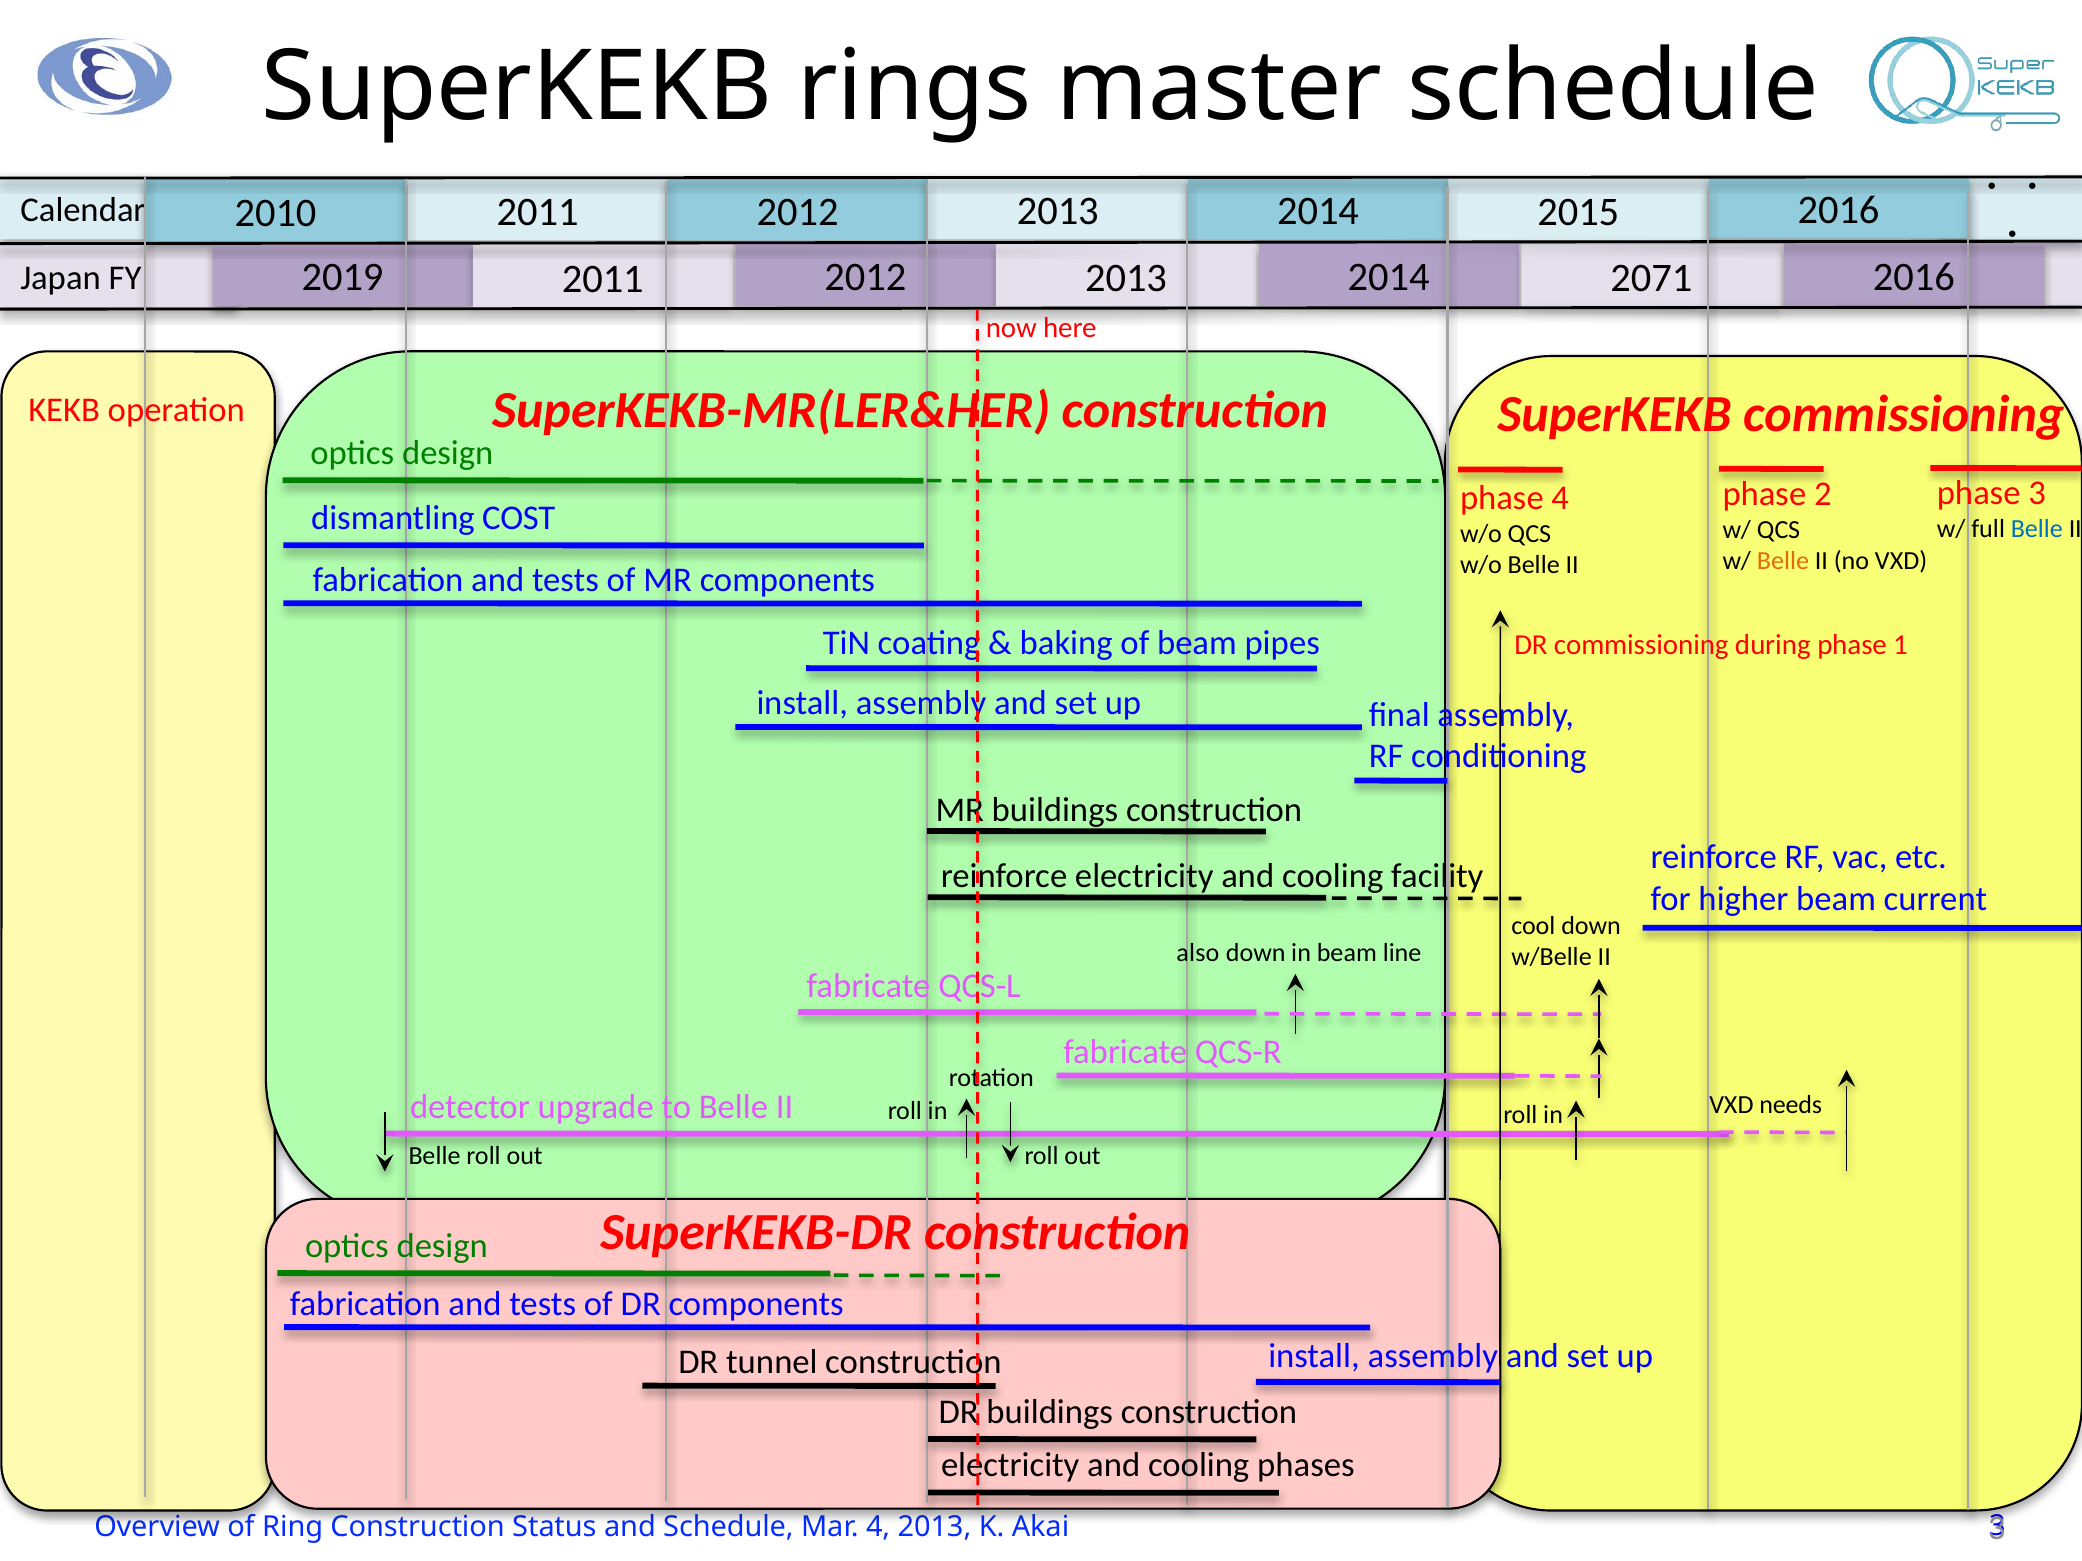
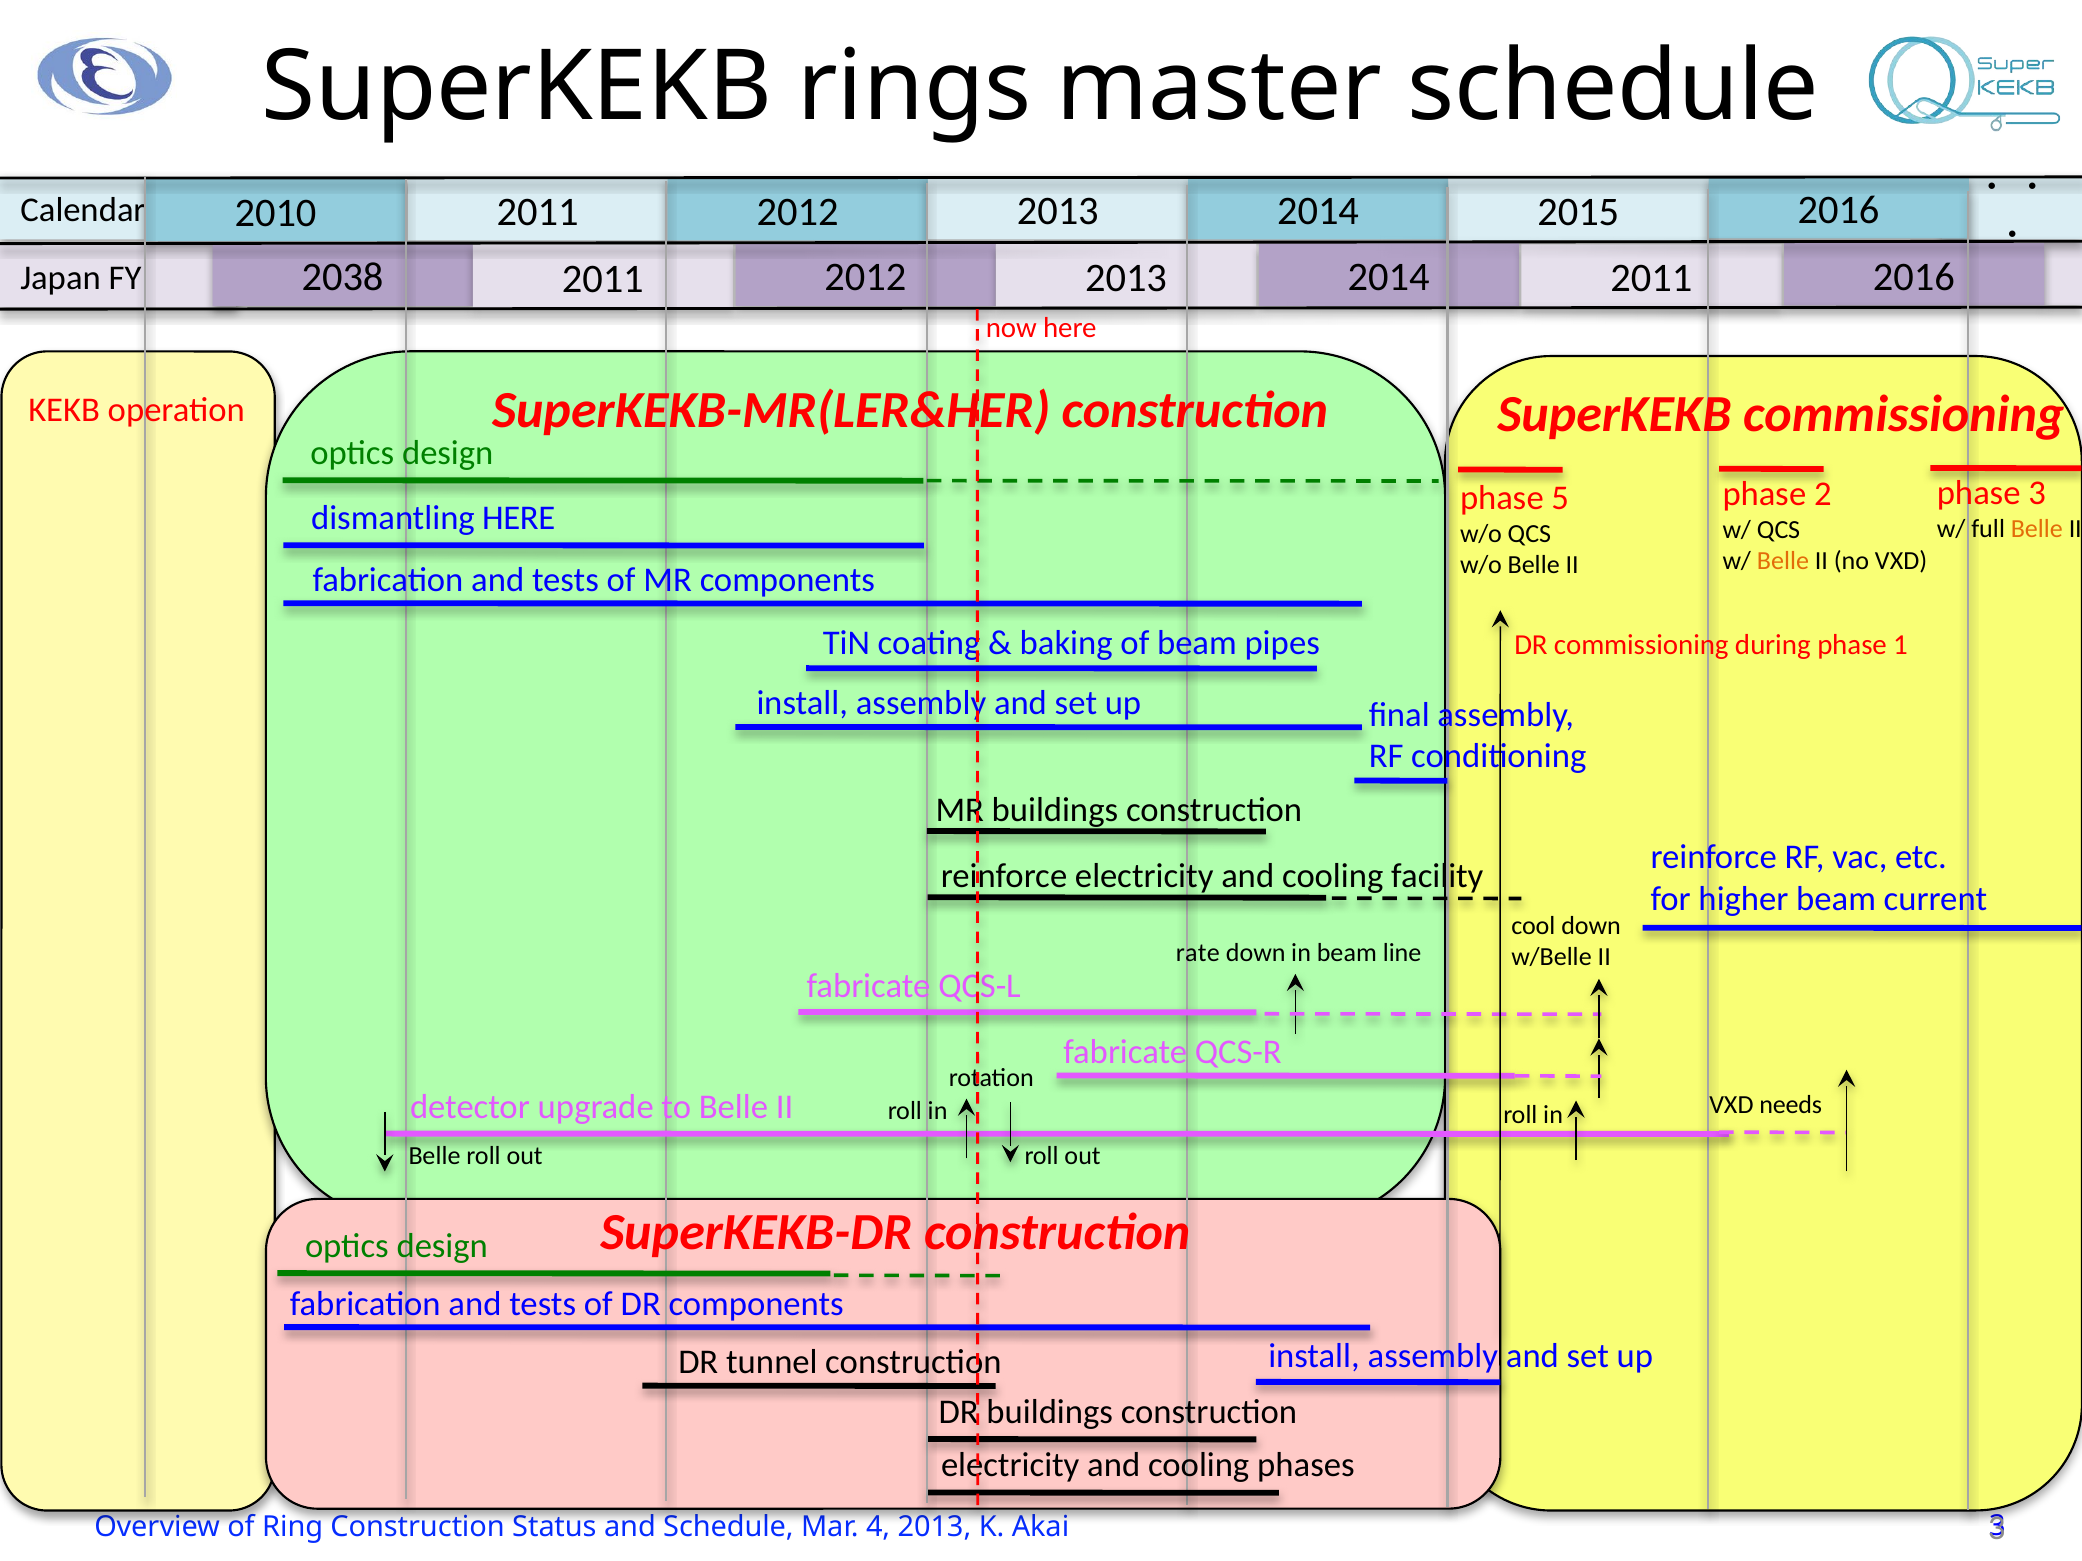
2019: 2019 -> 2038
2014 2071: 2071 -> 2011
phase 4: 4 -> 5
dismantling COST: COST -> HERE
Belle at (2037, 529) colour: blue -> orange
also: also -> rate
